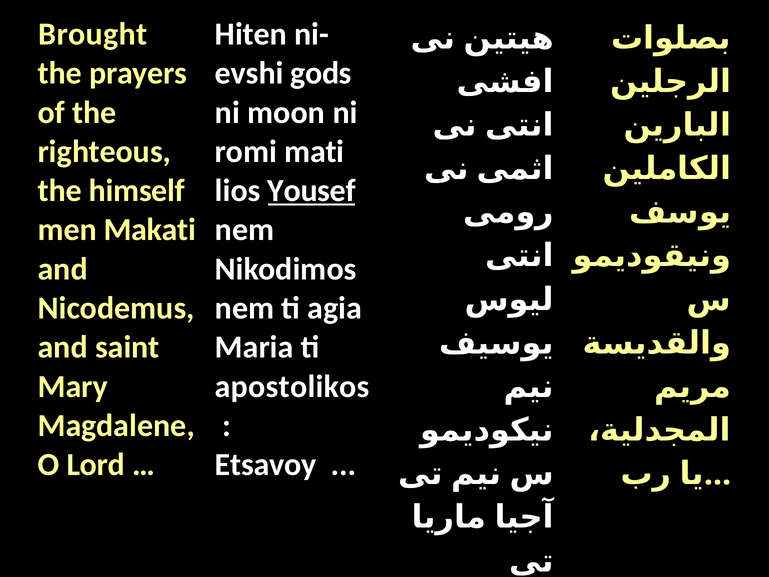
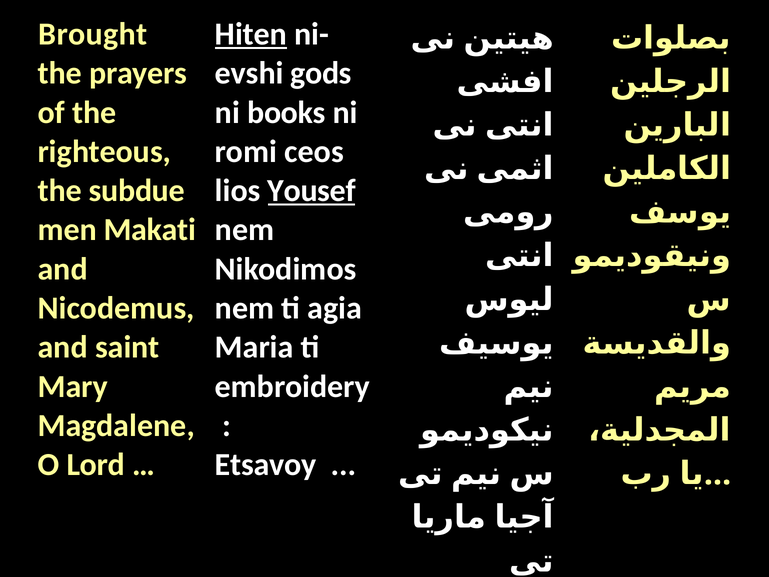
Hiten underline: none -> present
moon: moon -> books
mati: mati -> ceos
himself: himself -> subdue
apostolikos: apostolikos -> embroidery
